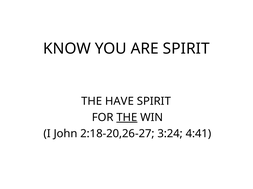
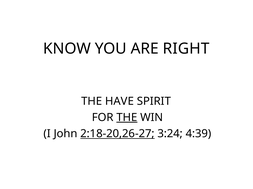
ARE SPIRIT: SPIRIT -> RIGHT
2:18-20,26-27 underline: none -> present
4:41: 4:41 -> 4:39
